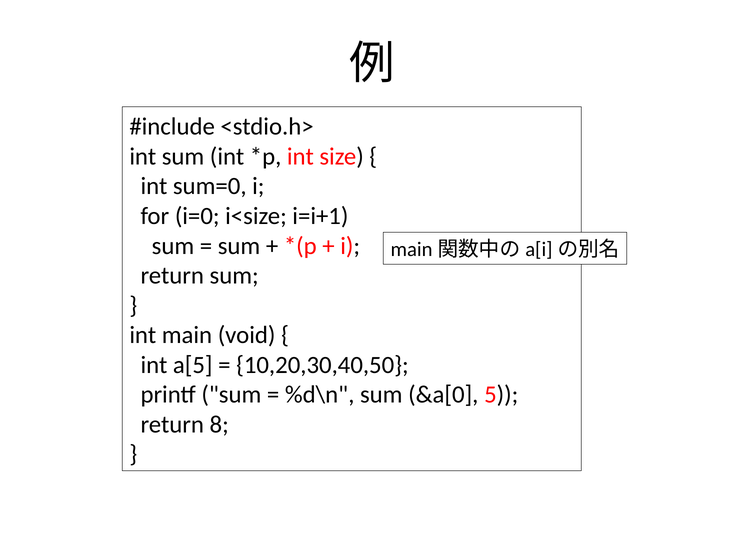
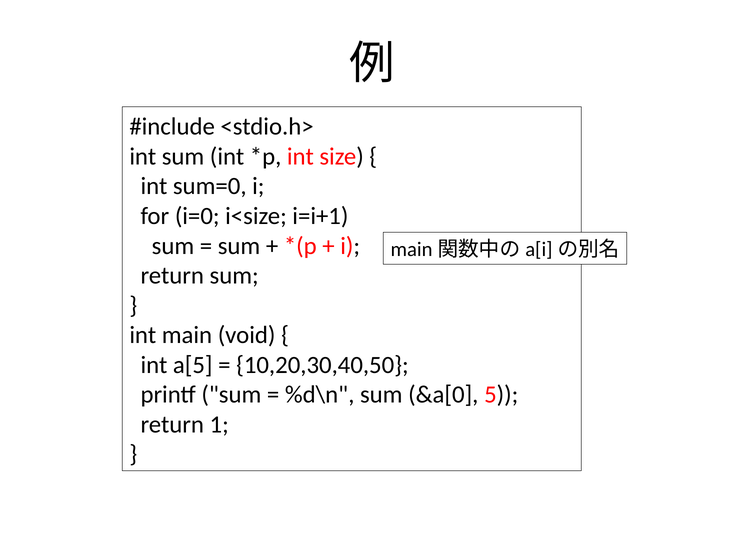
8: 8 -> 1
